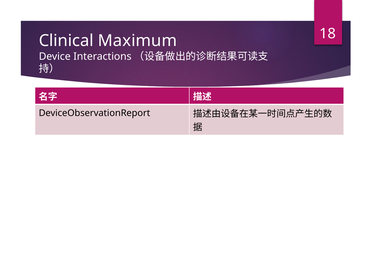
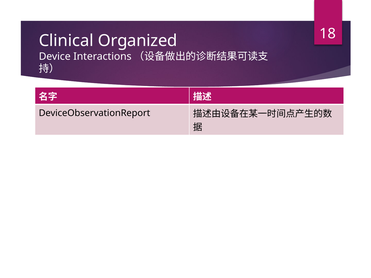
Maximum: Maximum -> Organized
